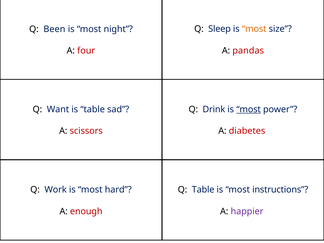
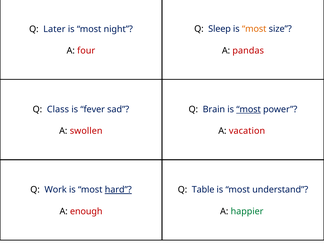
Been: Been -> Later
Want: Want -> Class
is table: table -> fever
Drink: Drink -> Brain
scissors: scissors -> swollen
diabetes: diabetes -> vacation
hard underline: none -> present
instructions: instructions -> understand
happier colour: purple -> green
